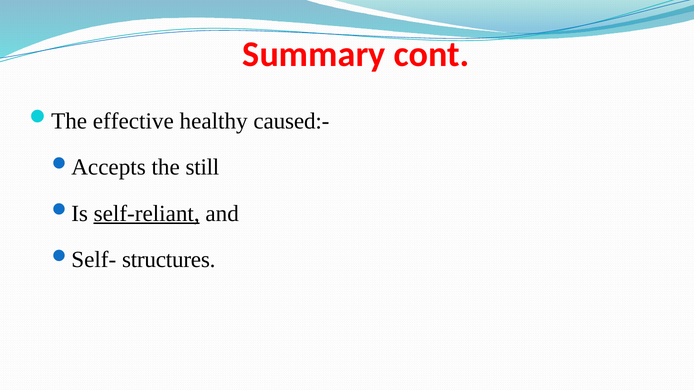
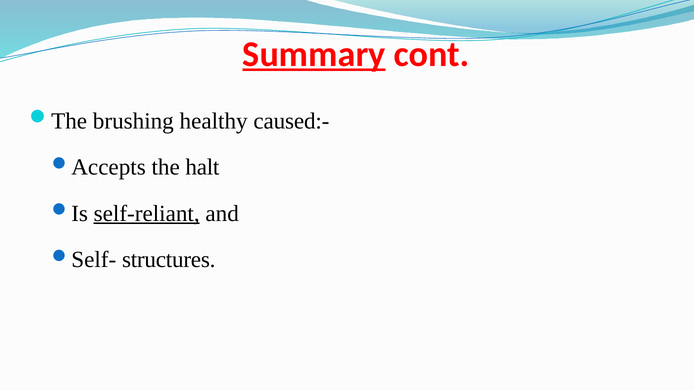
Summary underline: none -> present
effective: effective -> brushing
still: still -> halt
